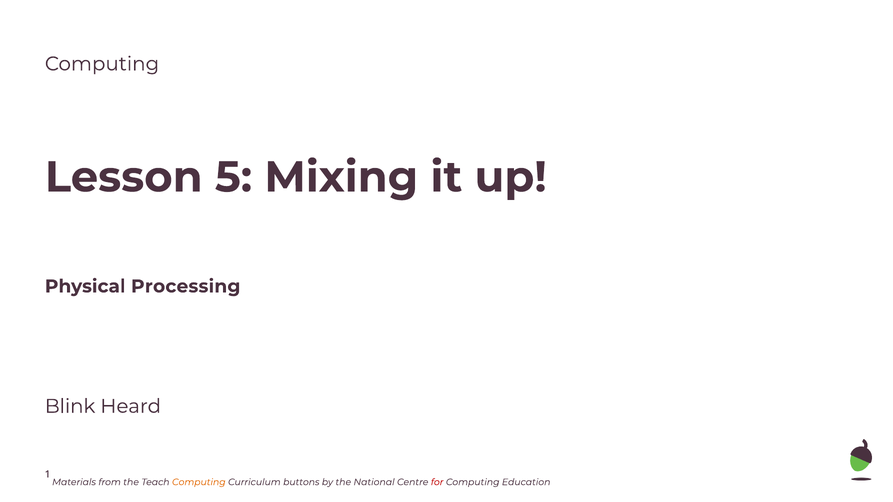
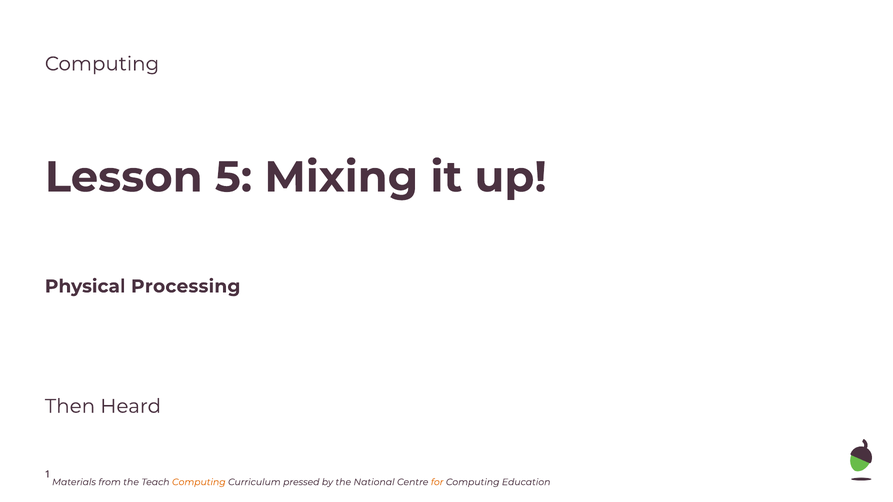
Blink: Blink -> Then
buttons: buttons -> pressed
for colour: red -> orange
